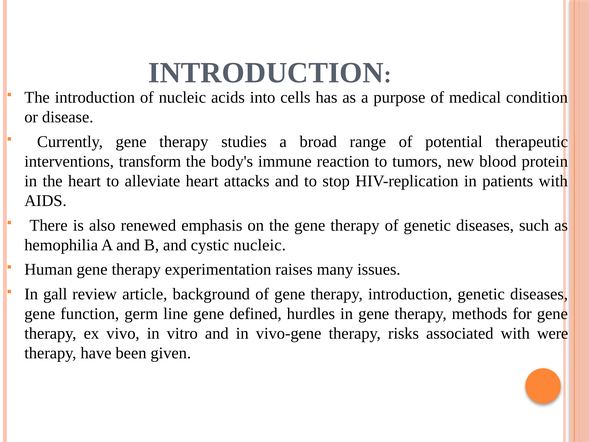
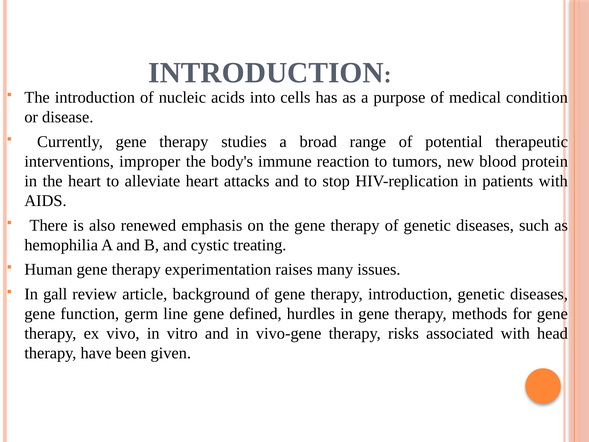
transform: transform -> improper
cystic nucleic: nucleic -> treating
were: were -> head
